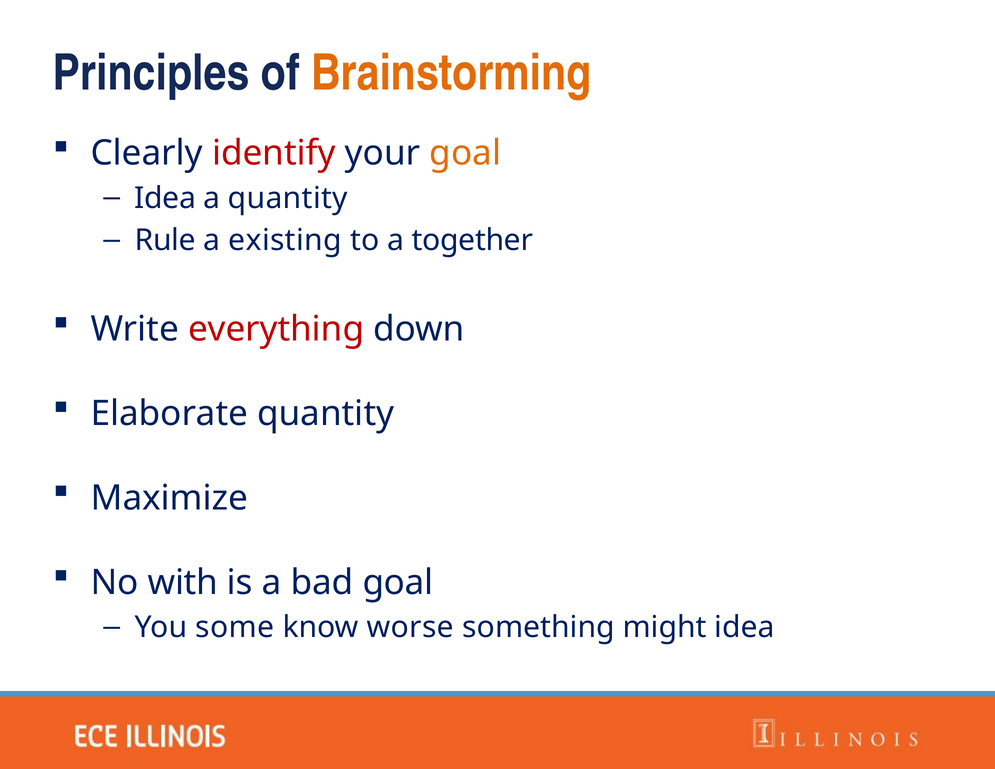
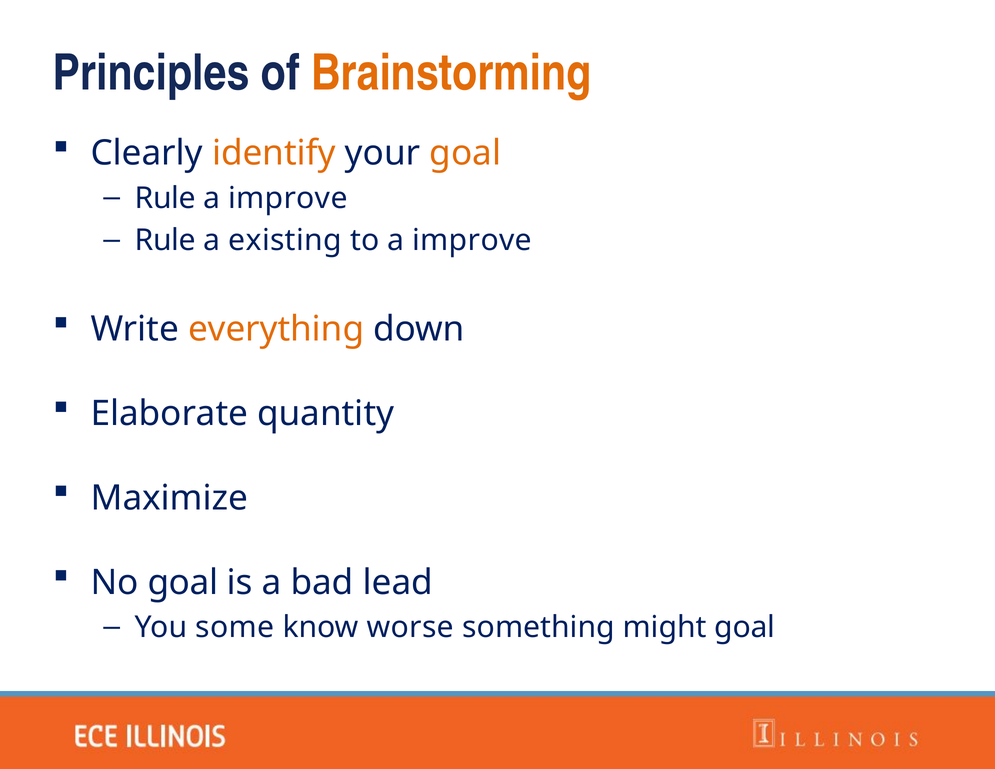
identify colour: red -> orange
Idea at (165, 198): Idea -> Rule
quantity at (288, 198): quantity -> improve
to a together: together -> improve
everything colour: red -> orange
No with: with -> goal
bad goal: goal -> lead
might idea: idea -> goal
